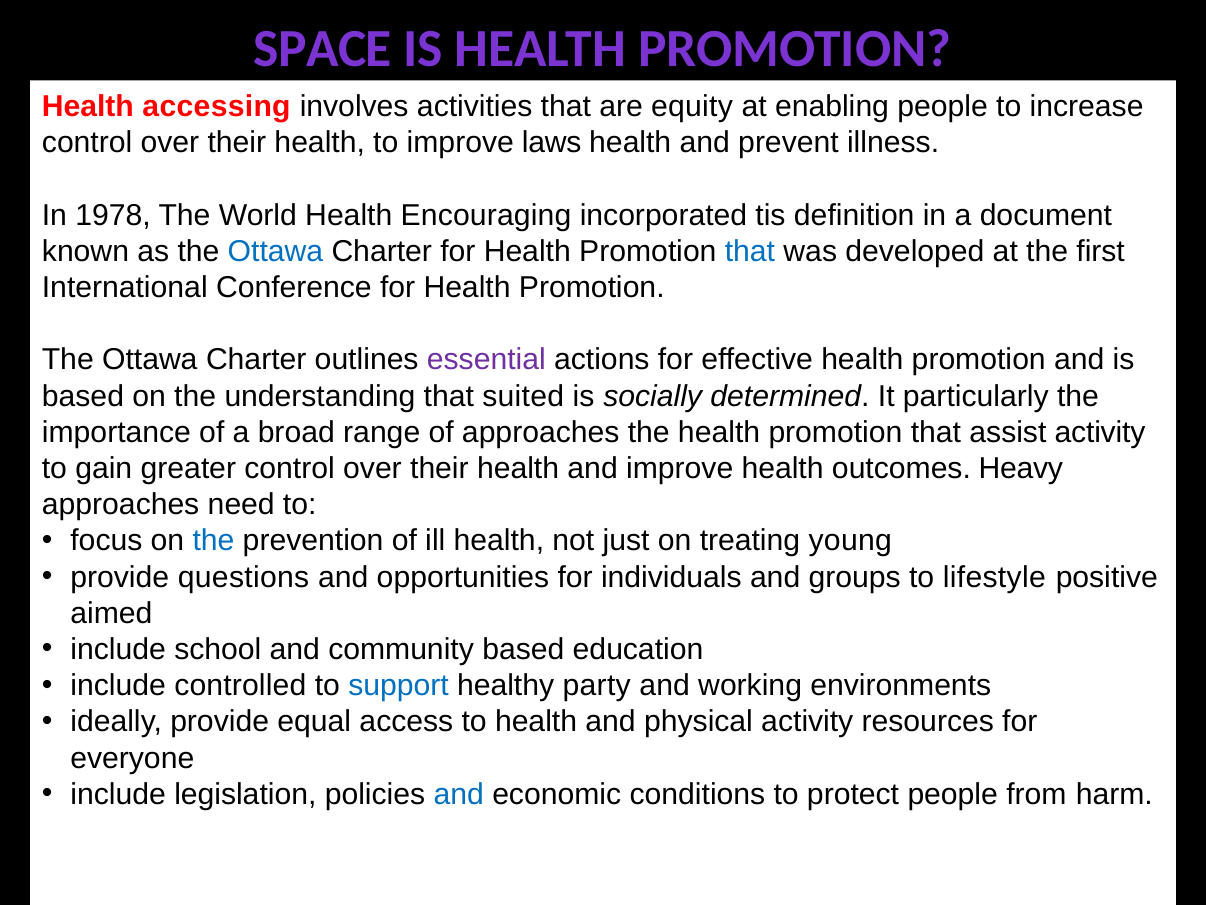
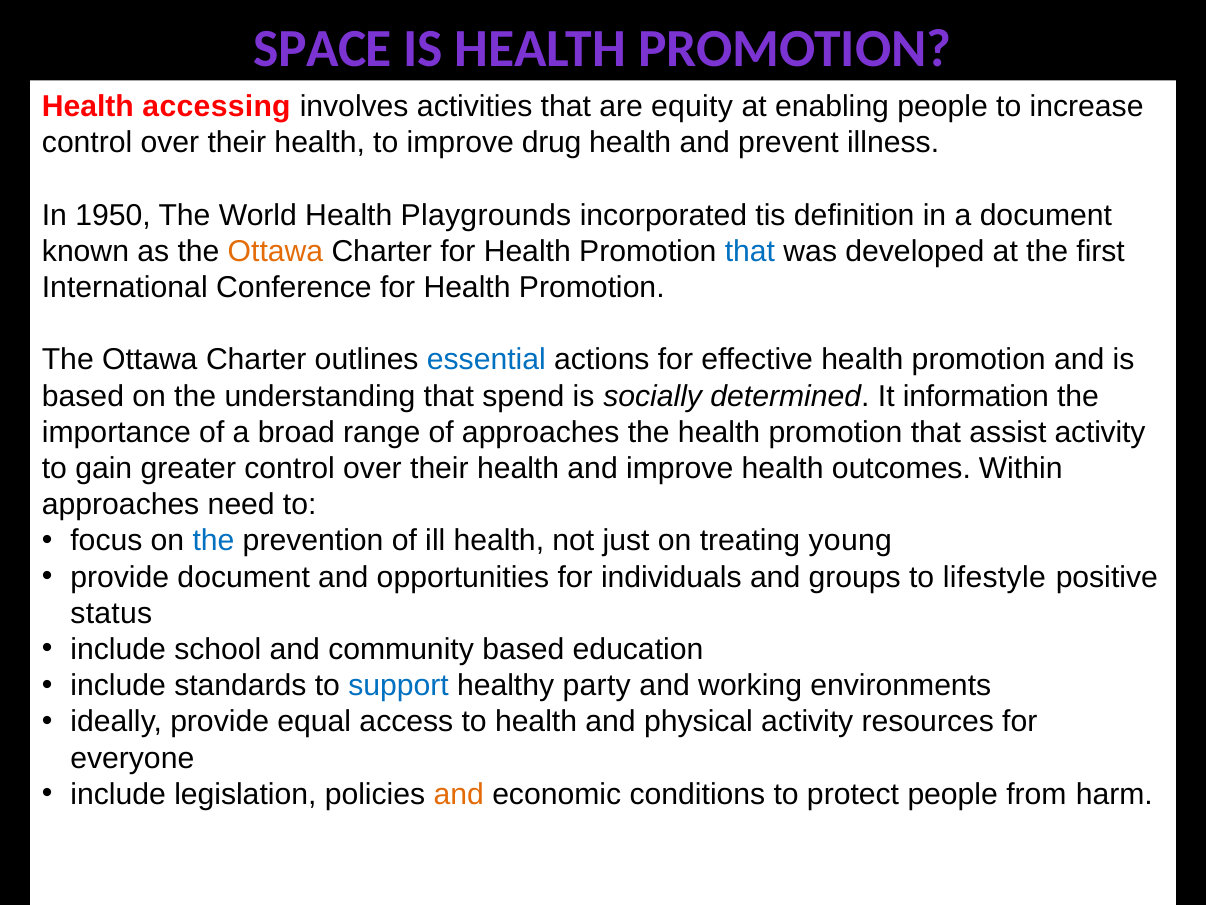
laws: laws -> drug
1978: 1978 -> 1950
Encouraging: Encouraging -> Playgrounds
Ottawa at (275, 251) colour: blue -> orange
essential colour: purple -> blue
suited: suited -> spend
particularly: particularly -> information
Heavy: Heavy -> Within
provide questions: questions -> document
aimed: aimed -> status
controlled: controlled -> standards
and at (459, 794) colour: blue -> orange
